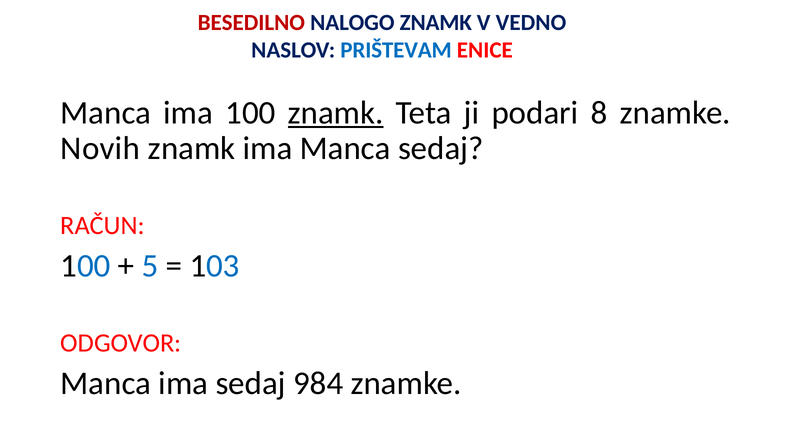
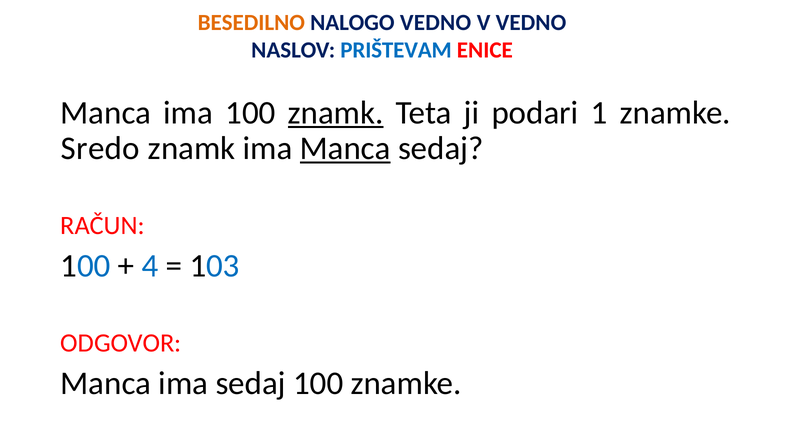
BESEDILNO colour: red -> orange
NALOGO ZNAMK: ZNAMK -> VEDNO
8: 8 -> 1
Novih: Novih -> Sredo
Manca at (345, 148) underline: none -> present
5: 5 -> 4
sedaj 984: 984 -> 100
